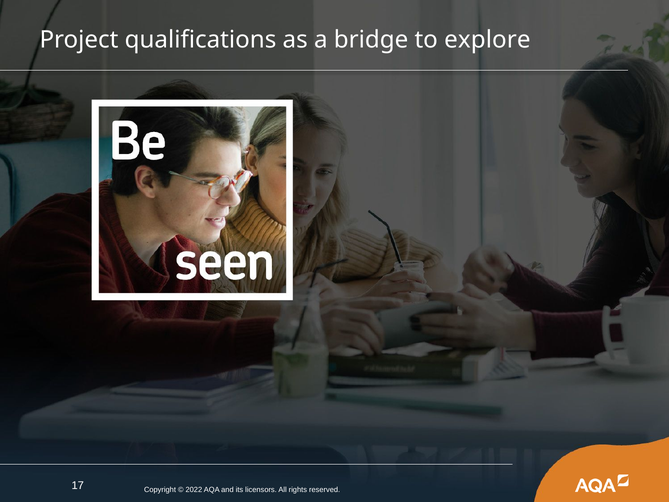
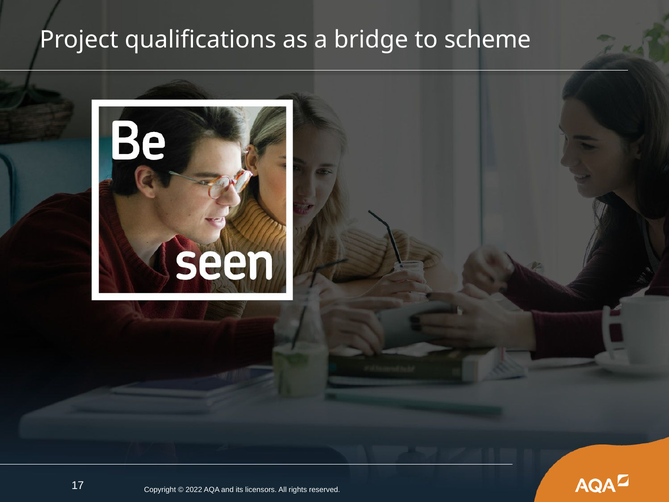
explore: explore -> scheme
